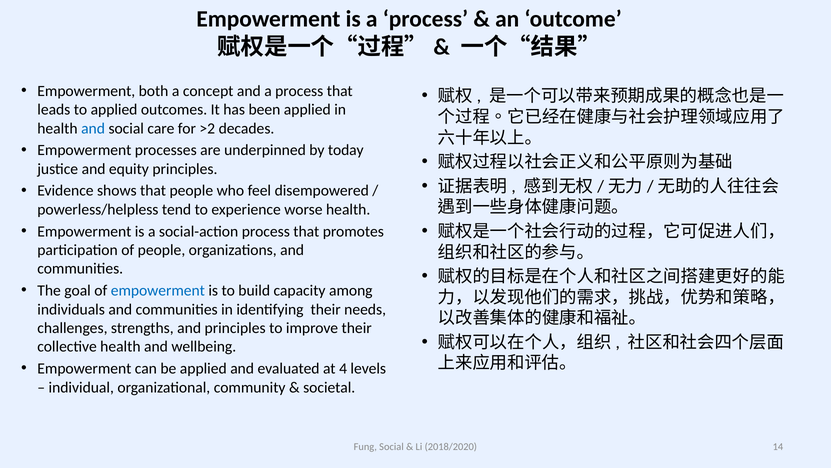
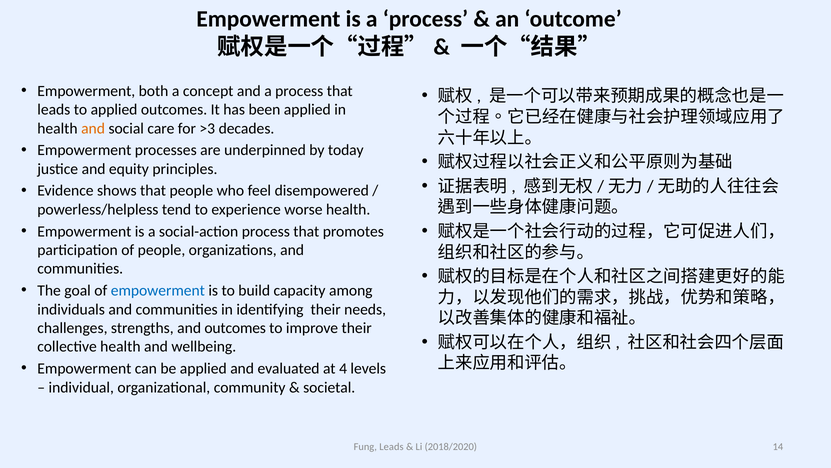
and at (93, 128) colour: blue -> orange
>2: >2 -> >3
and principles: principles -> outcomes
Fung Social: Social -> Leads
